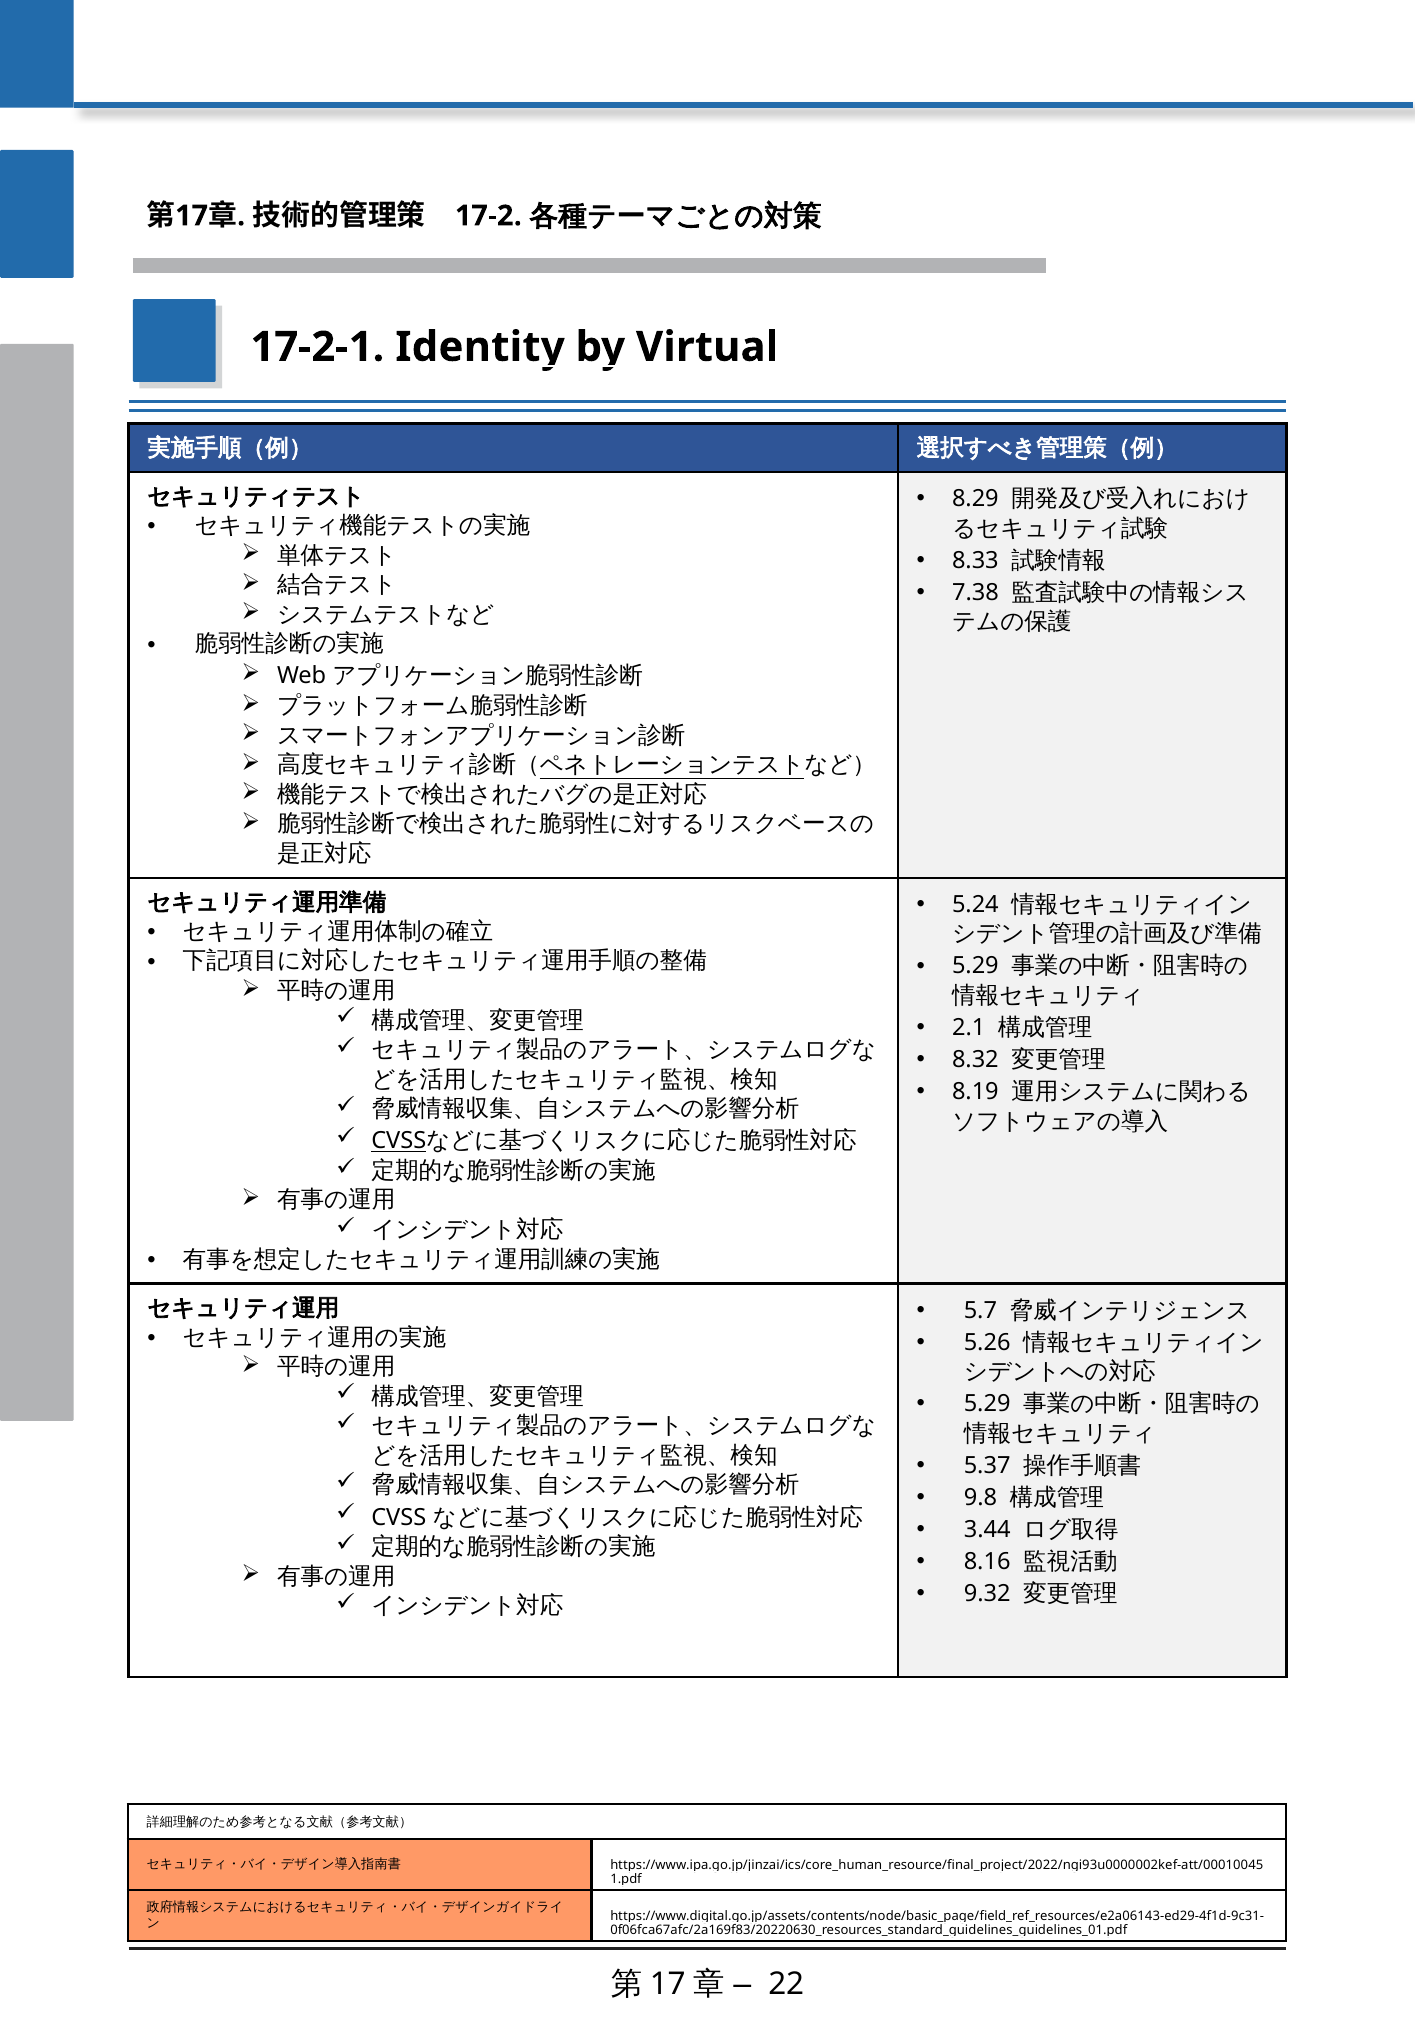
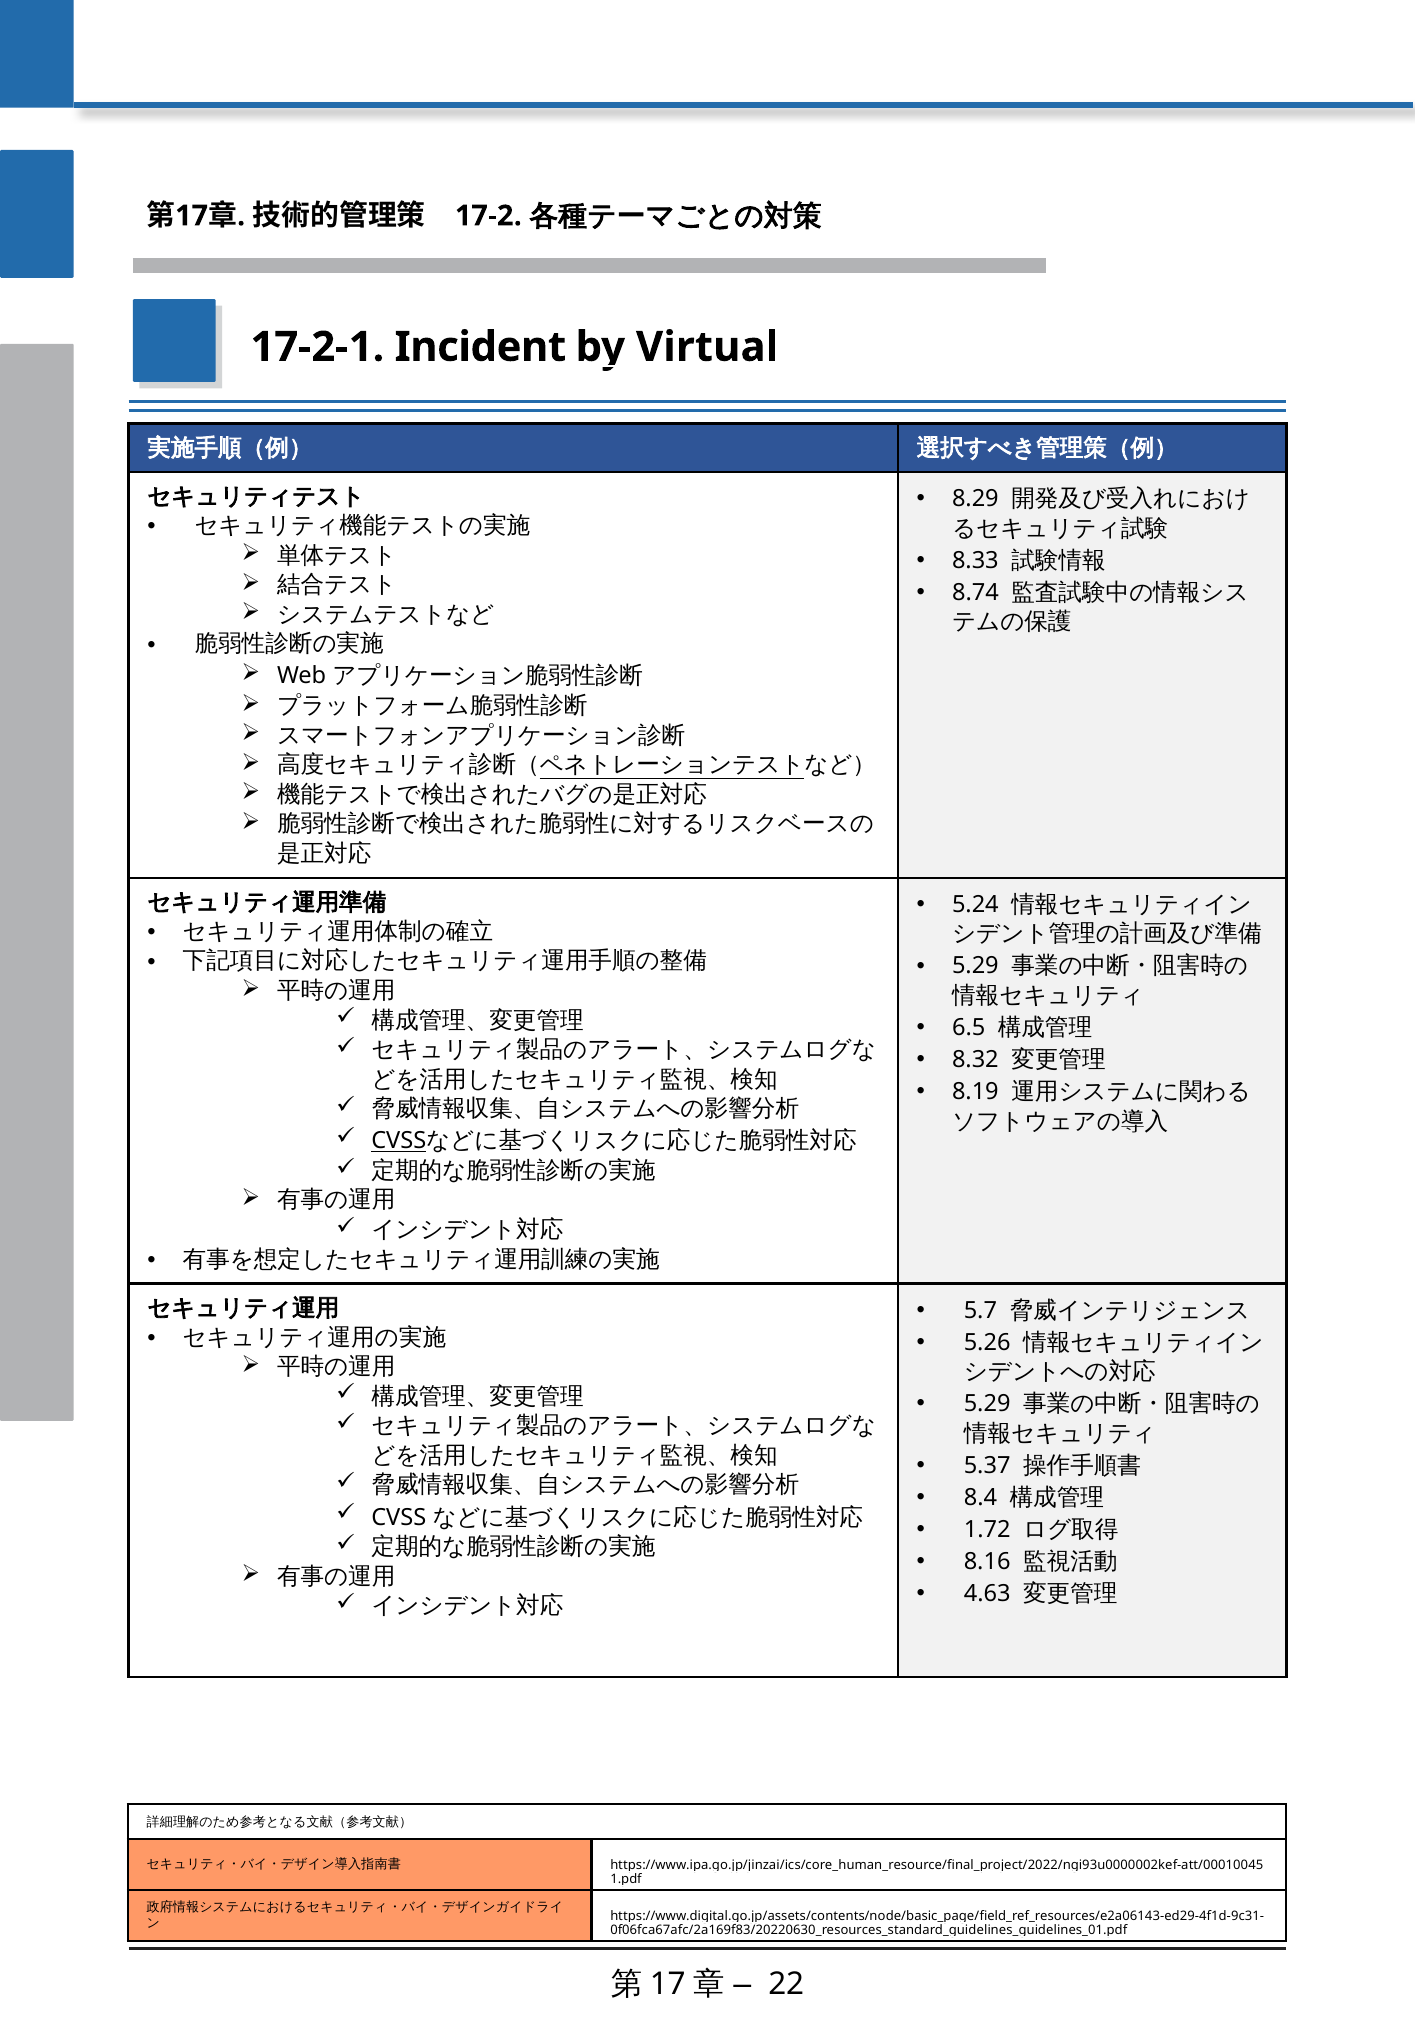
Identity: Identity -> Incident
7.38: 7.38 -> 8.74
2.1: 2.1 -> 6.5
9.8: 9.8 -> 8.4
3.44: 3.44 -> 1.72
9.32: 9.32 -> 4.63
